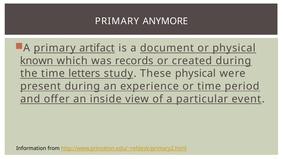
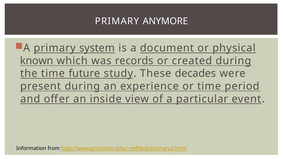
artifact: artifact -> system
letters: letters -> future
These physical: physical -> decades
